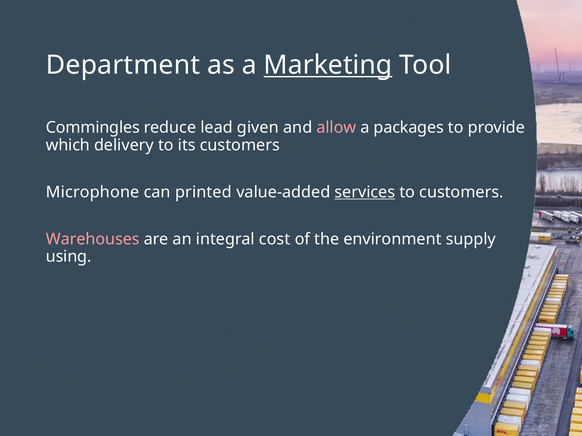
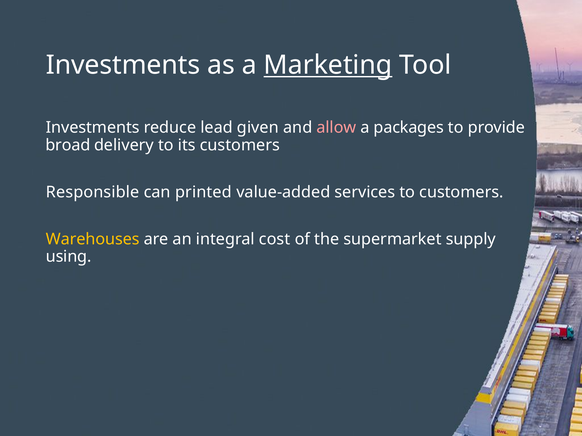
Department at (123, 65): Department -> Investments
Commingles at (93, 128): Commingles -> Investments
which: which -> broad
Microphone: Microphone -> Responsible
services underline: present -> none
Warehouses colour: pink -> yellow
environment: environment -> supermarket
